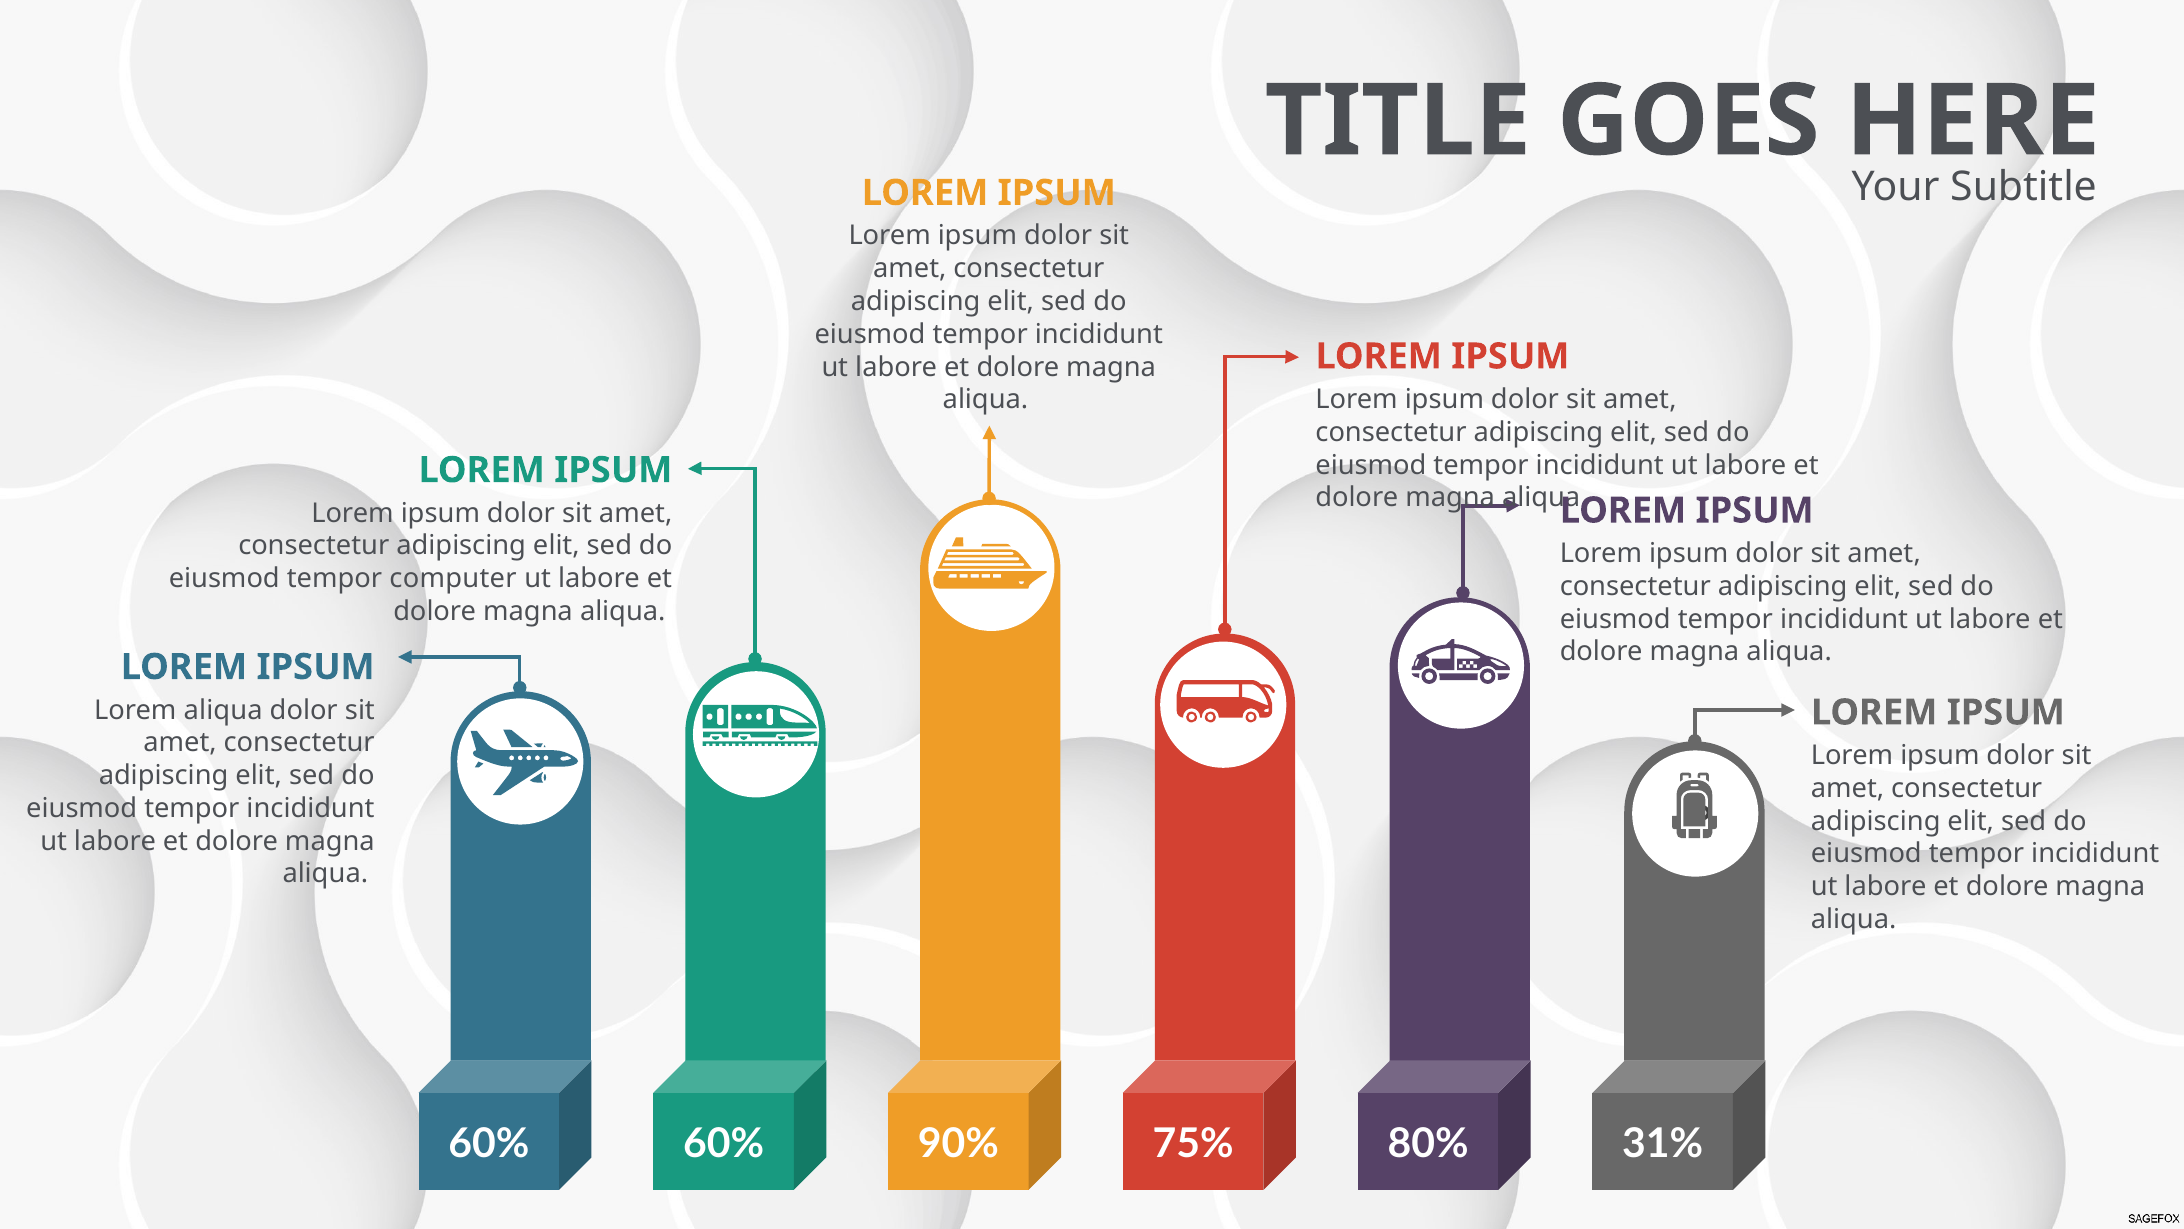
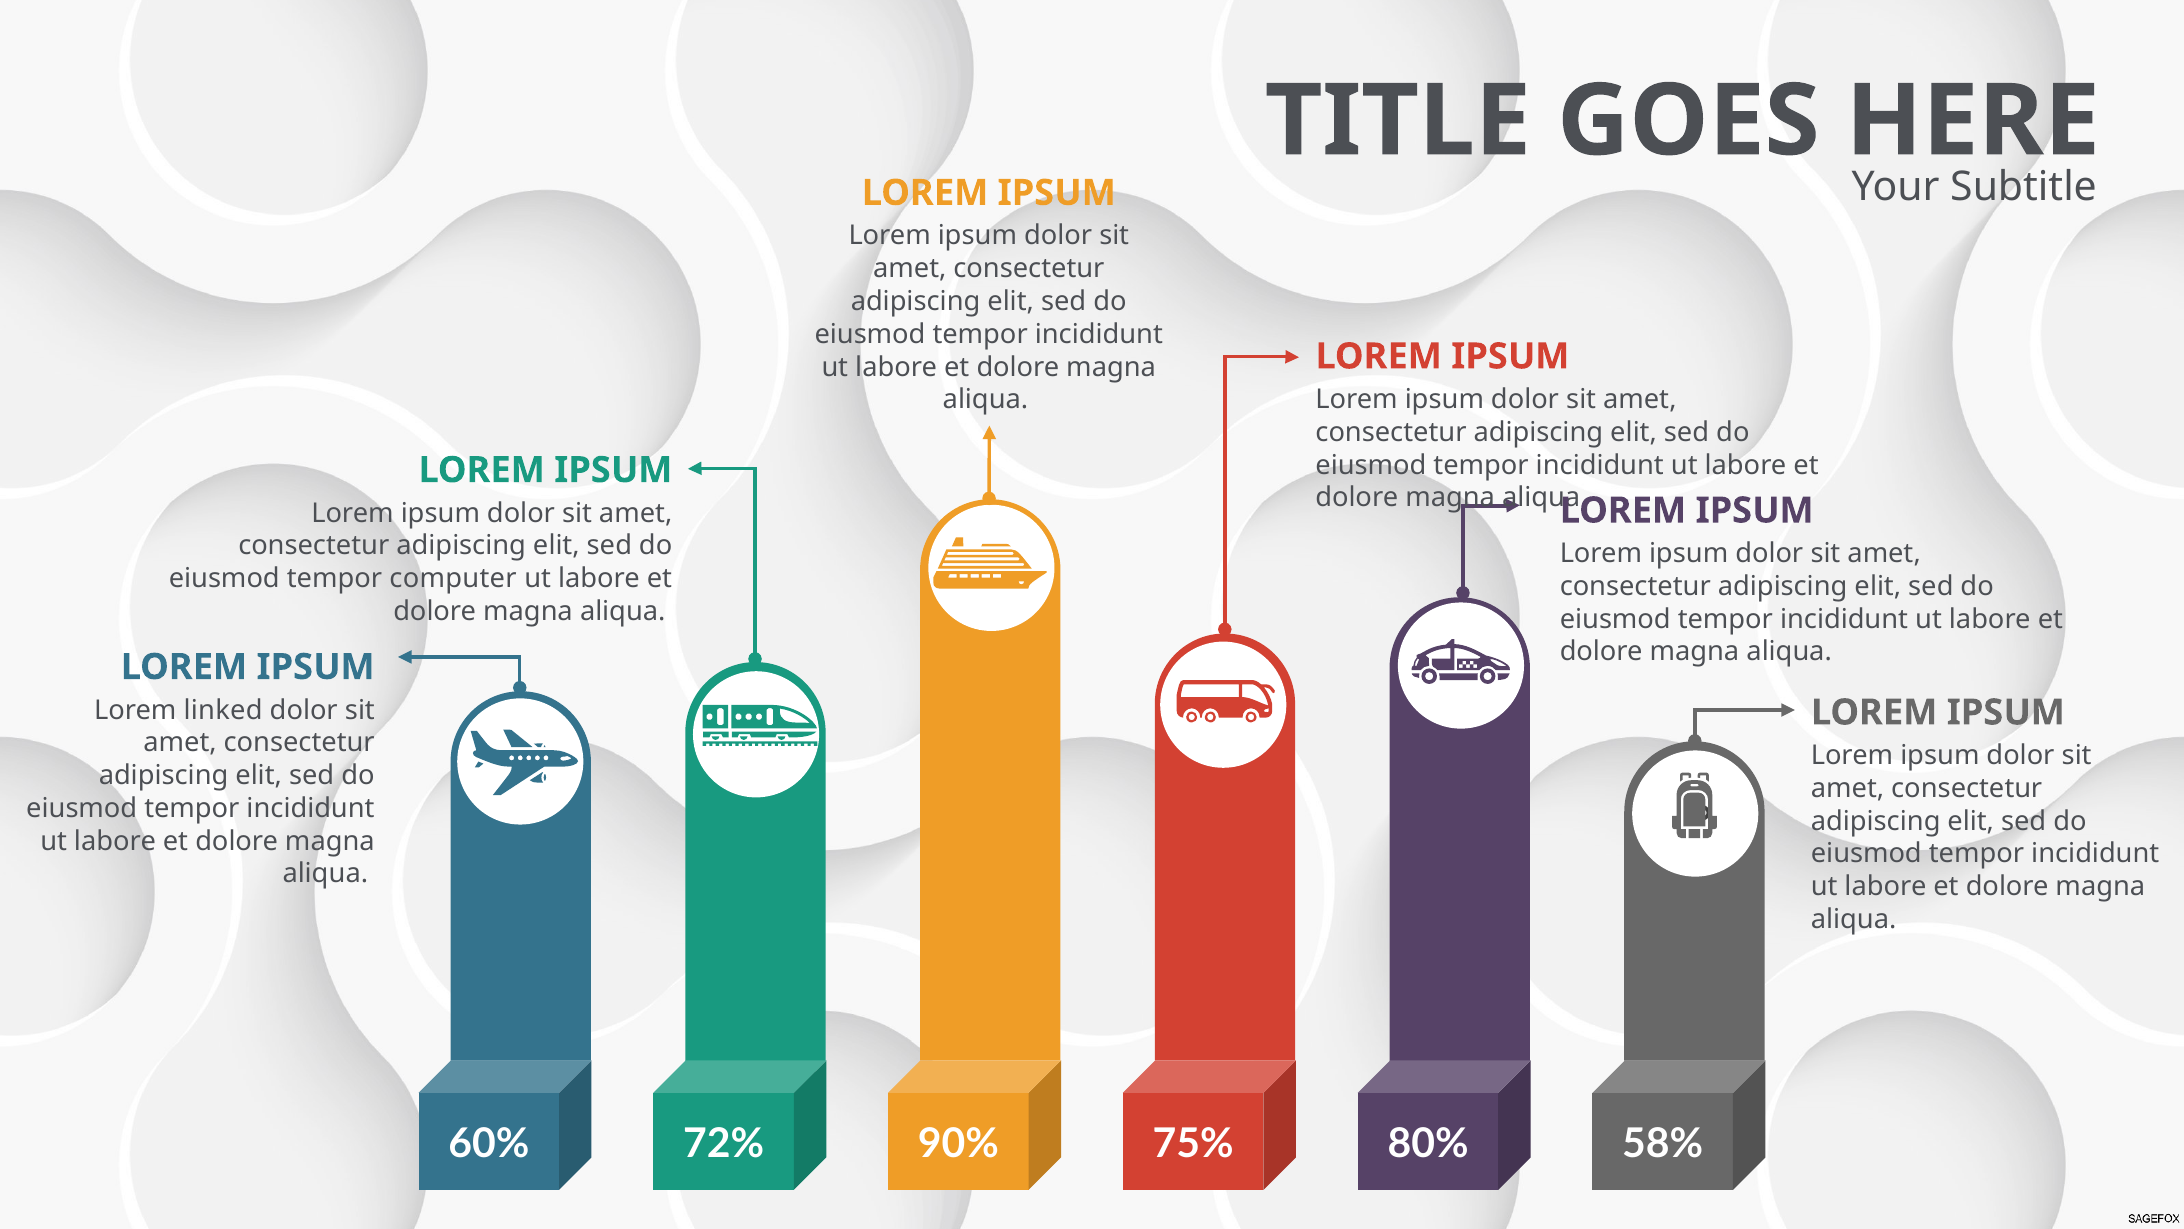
Lorem aliqua: aliqua -> linked
60% 60%: 60% -> 72%
31%: 31% -> 58%
